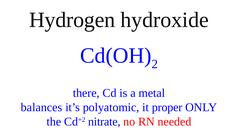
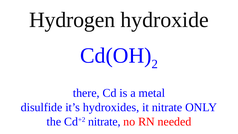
balances: balances -> disulfide
polyatomic: polyatomic -> hydroxides
it proper: proper -> nitrate
